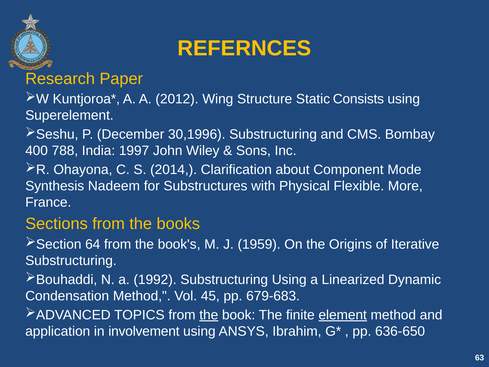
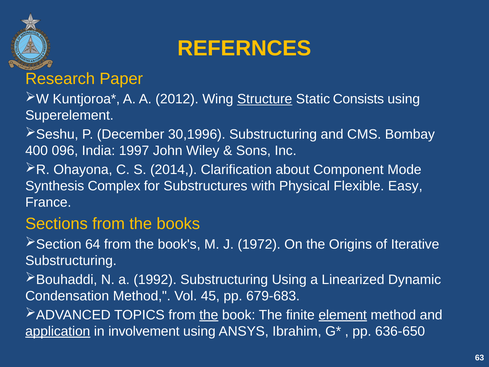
Structure underline: none -> present
788: 788 -> 096
Nadeem: Nadeem -> Complex
More: More -> Easy
1959: 1959 -> 1972
application underline: none -> present
